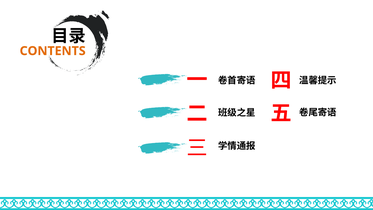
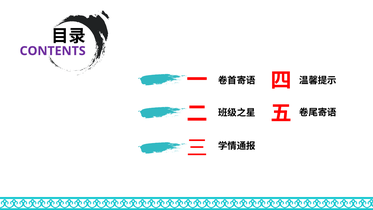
CONTENTS colour: orange -> purple
